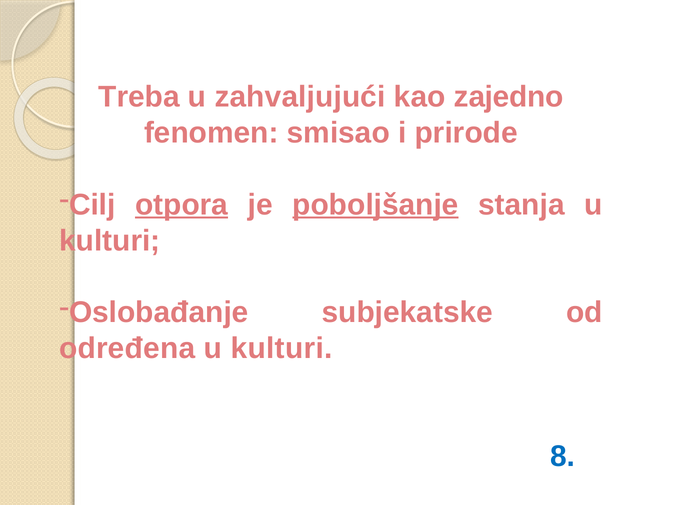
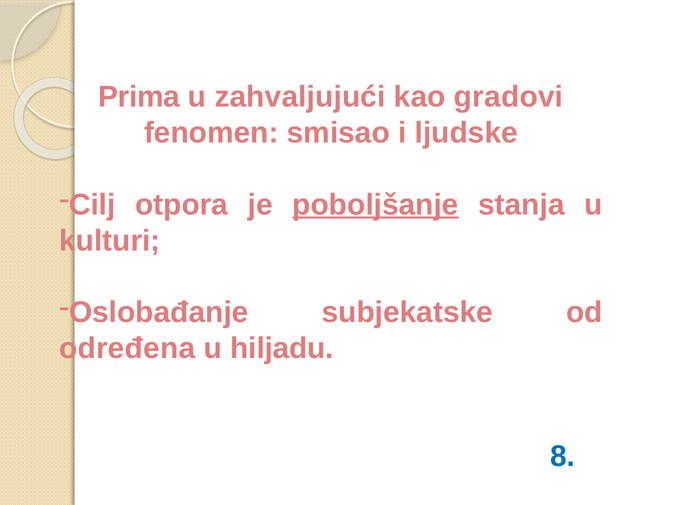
Treba: Treba -> Prima
zajedno: zajedno -> gradovi
prirode: prirode -> ljudske
otpora underline: present -> none
kulturi at (282, 348): kulturi -> hiljadu
